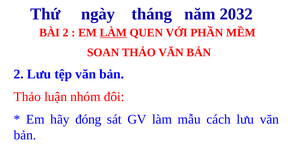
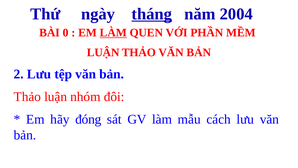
tháng underline: none -> present
2032: 2032 -> 2004
BÀI 2: 2 -> 0
SOAN at (103, 52): SOAN -> LUẬN
